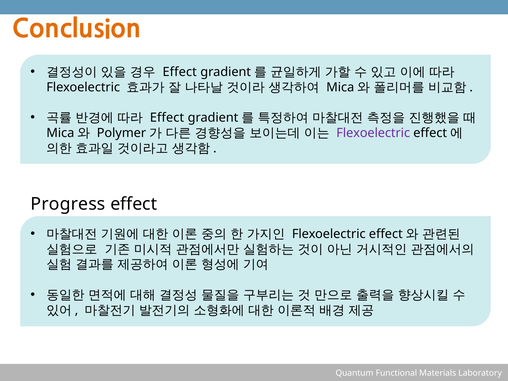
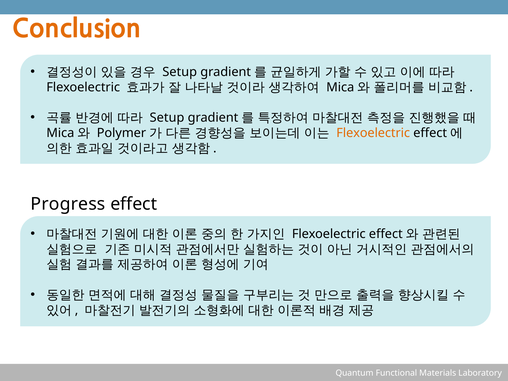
Effect at (180, 72): Effect -> Setup
Effect at (167, 118): Effect -> Setup
Flexoelectric at (373, 133) colour: purple -> orange
